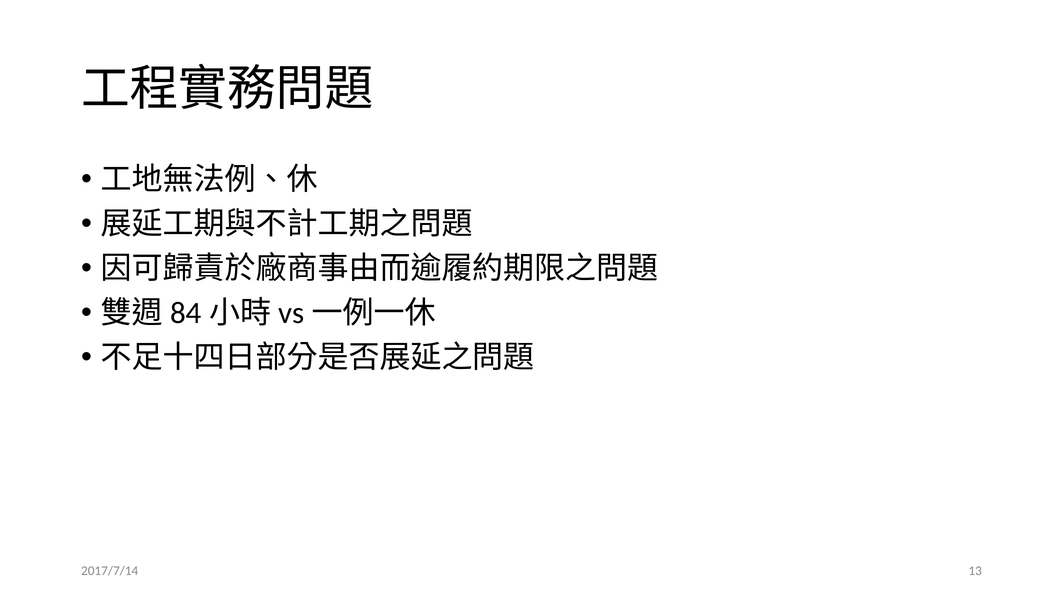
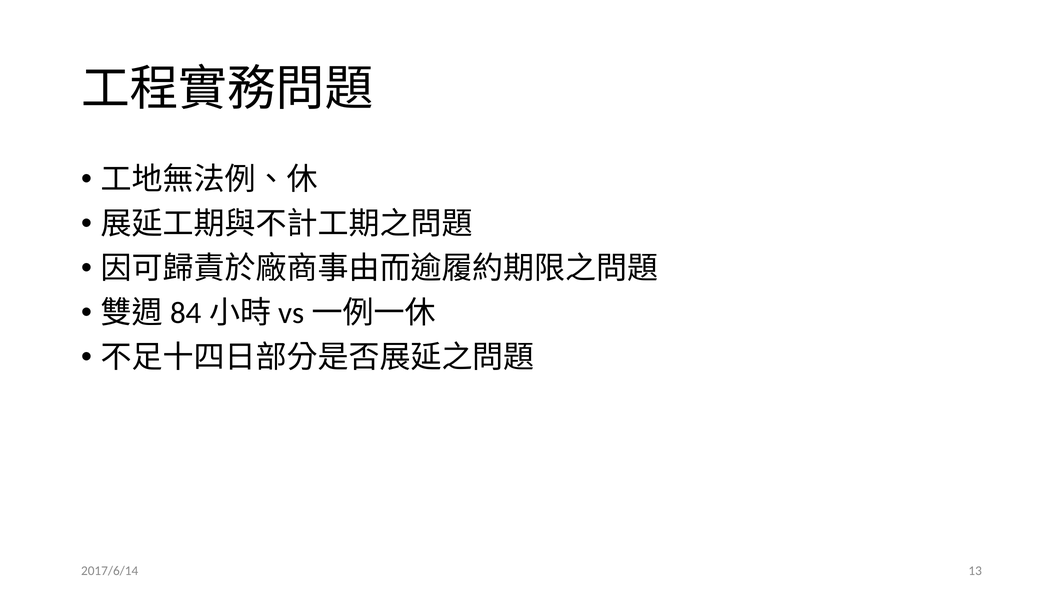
2017/7/14: 2017/7/14 -> 2017/6/14
